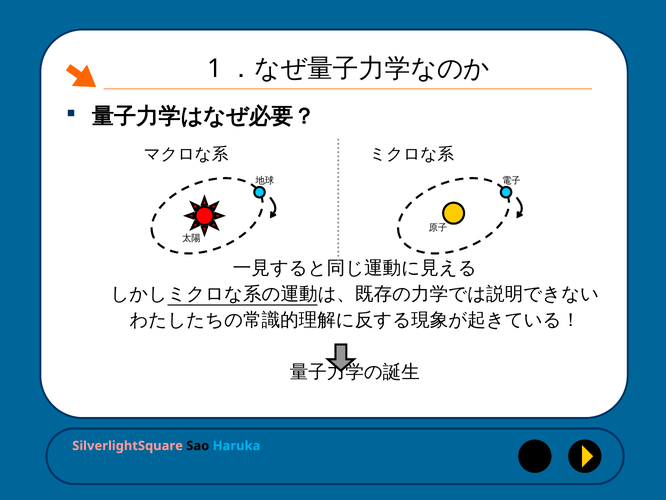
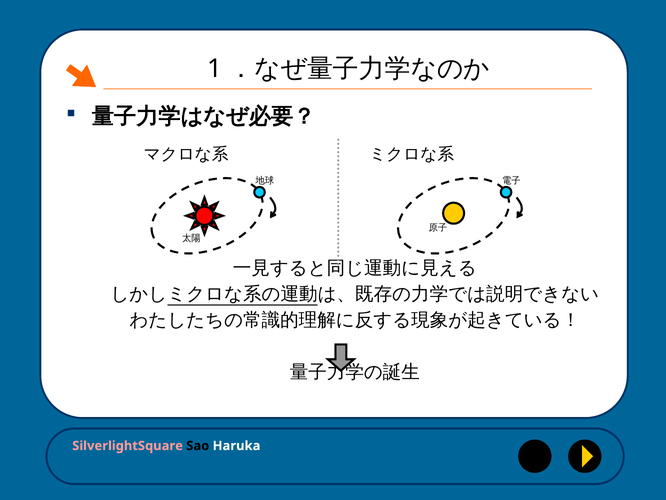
Haruka colour: light blue -> white
